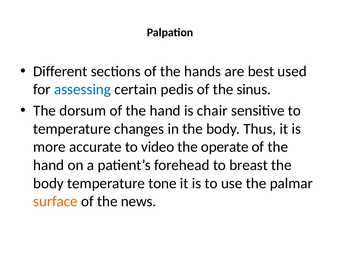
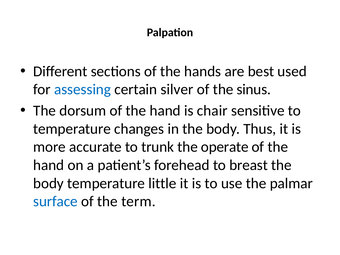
pedis: pedis -> silver
video: video -> trunk
tone: tone -> little
surface colour: orange -> blue
news: news -> term
